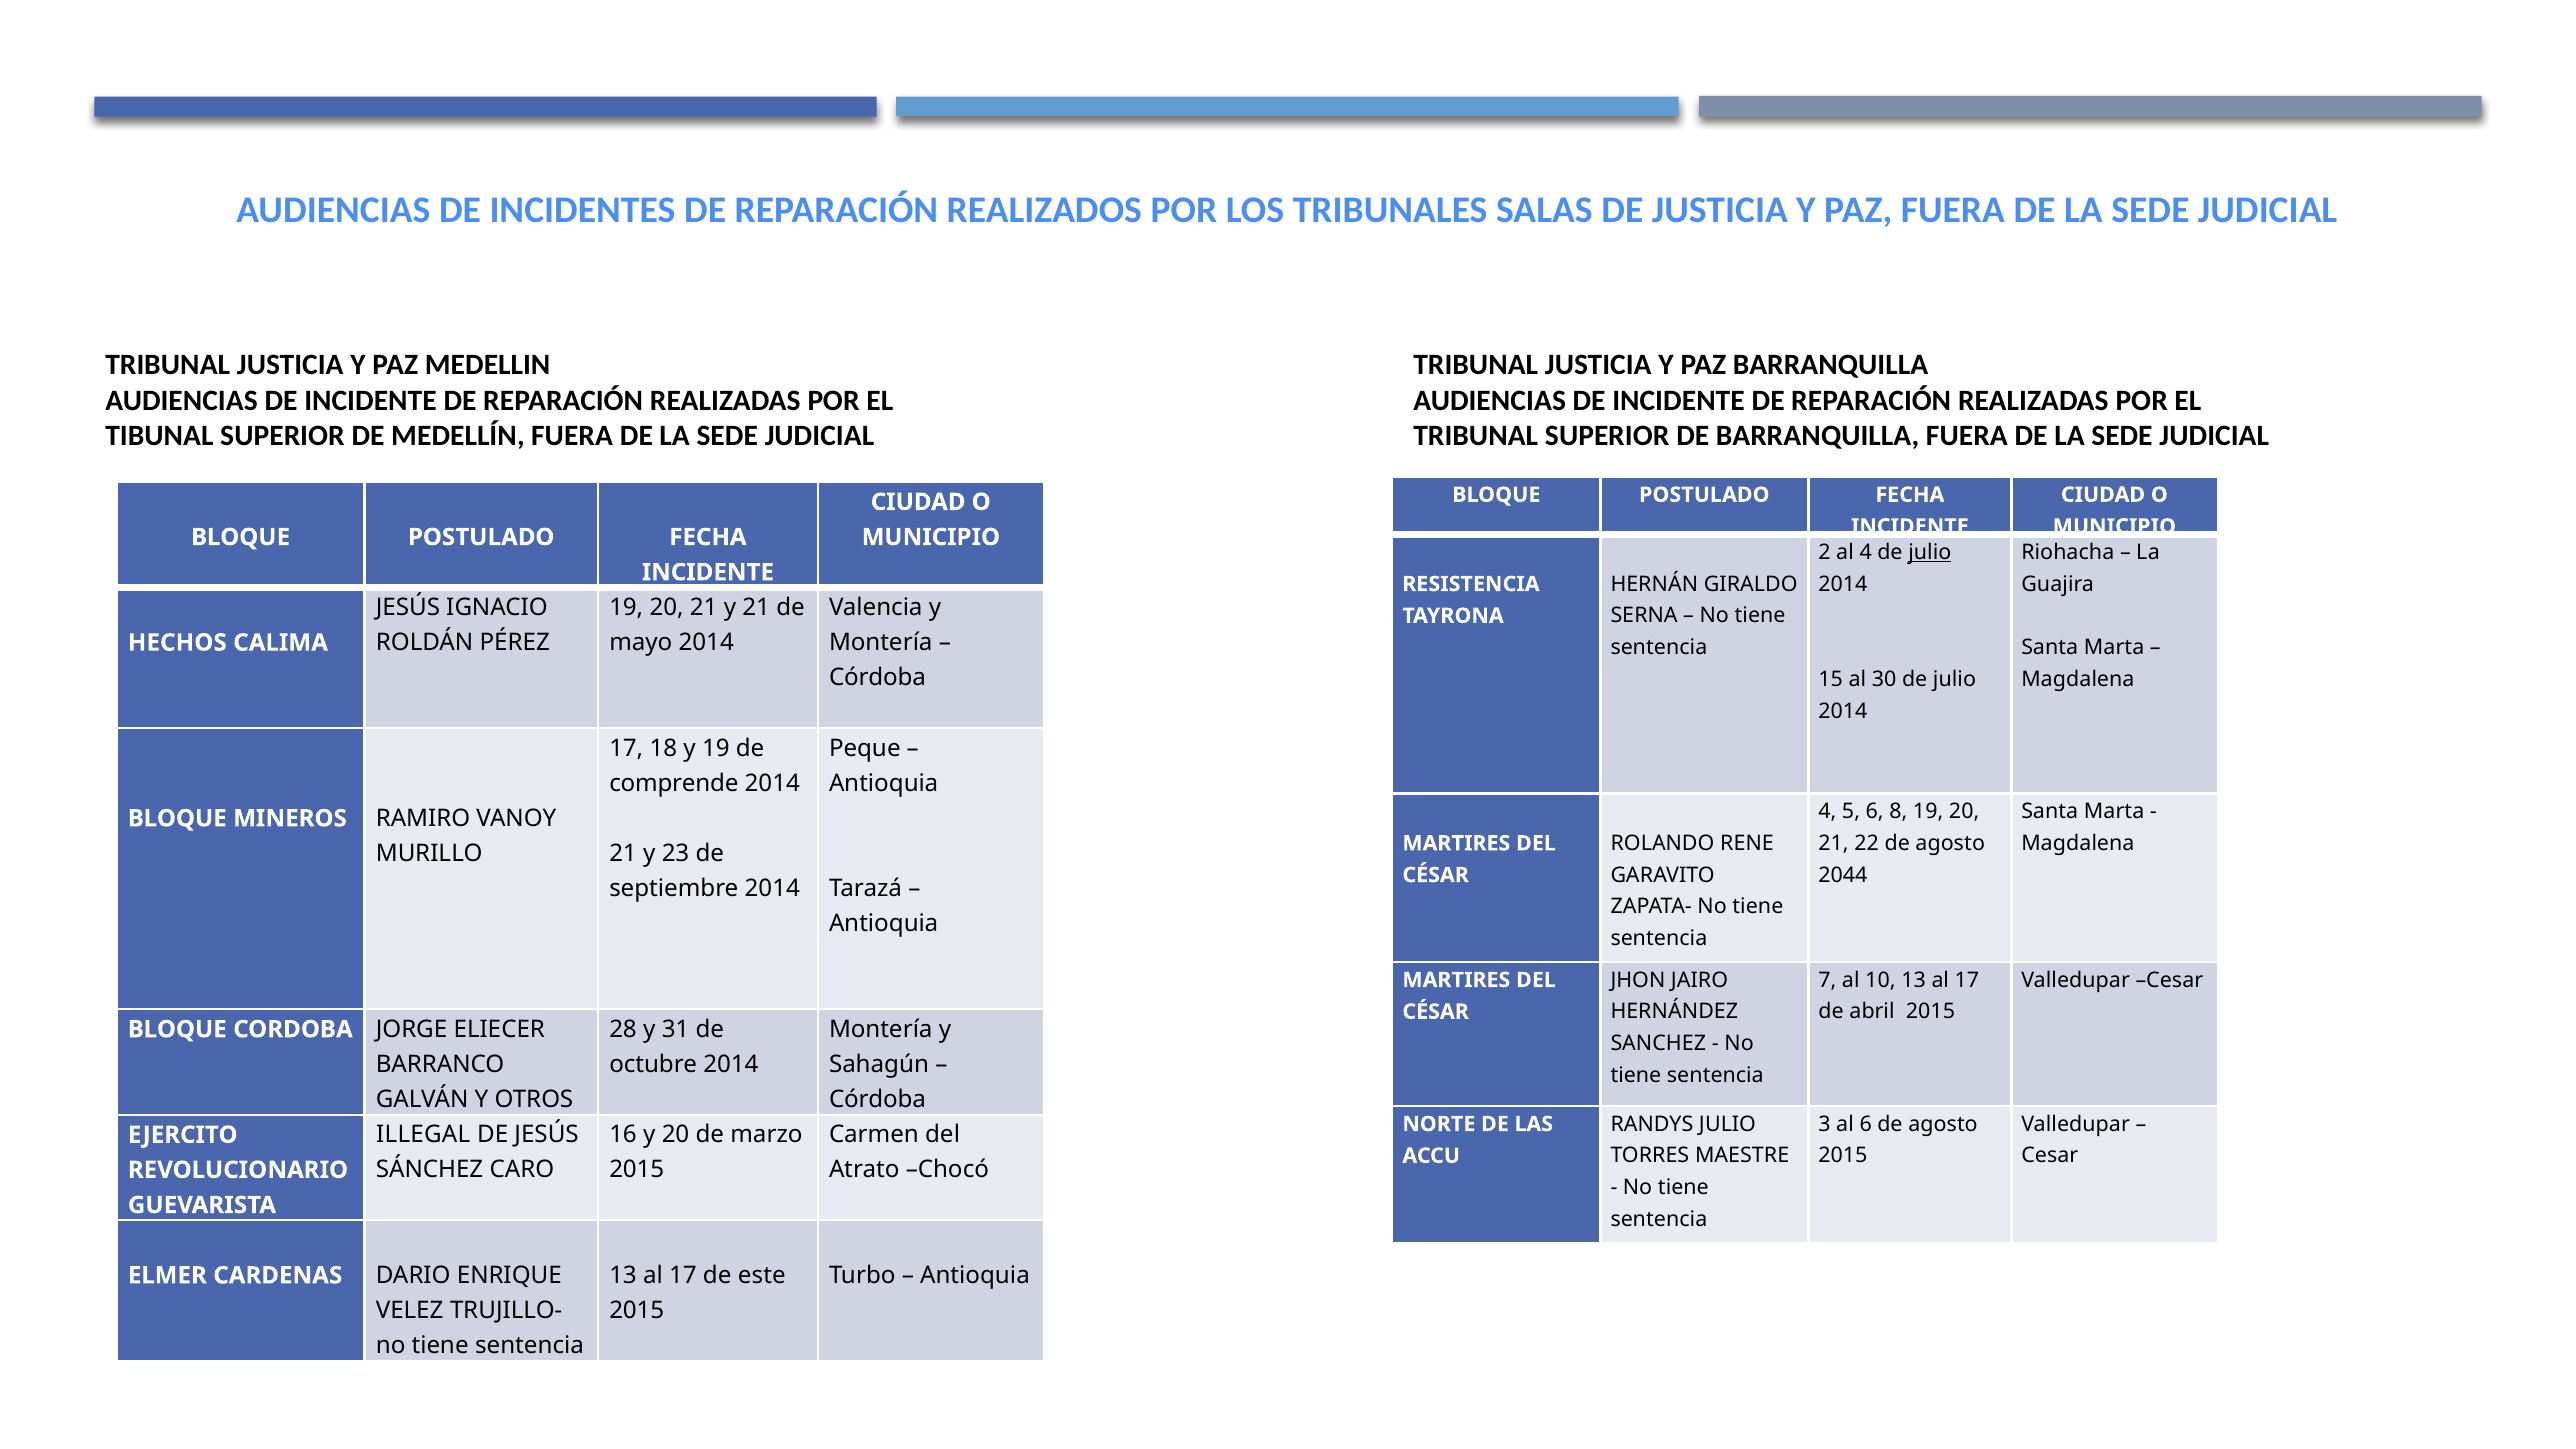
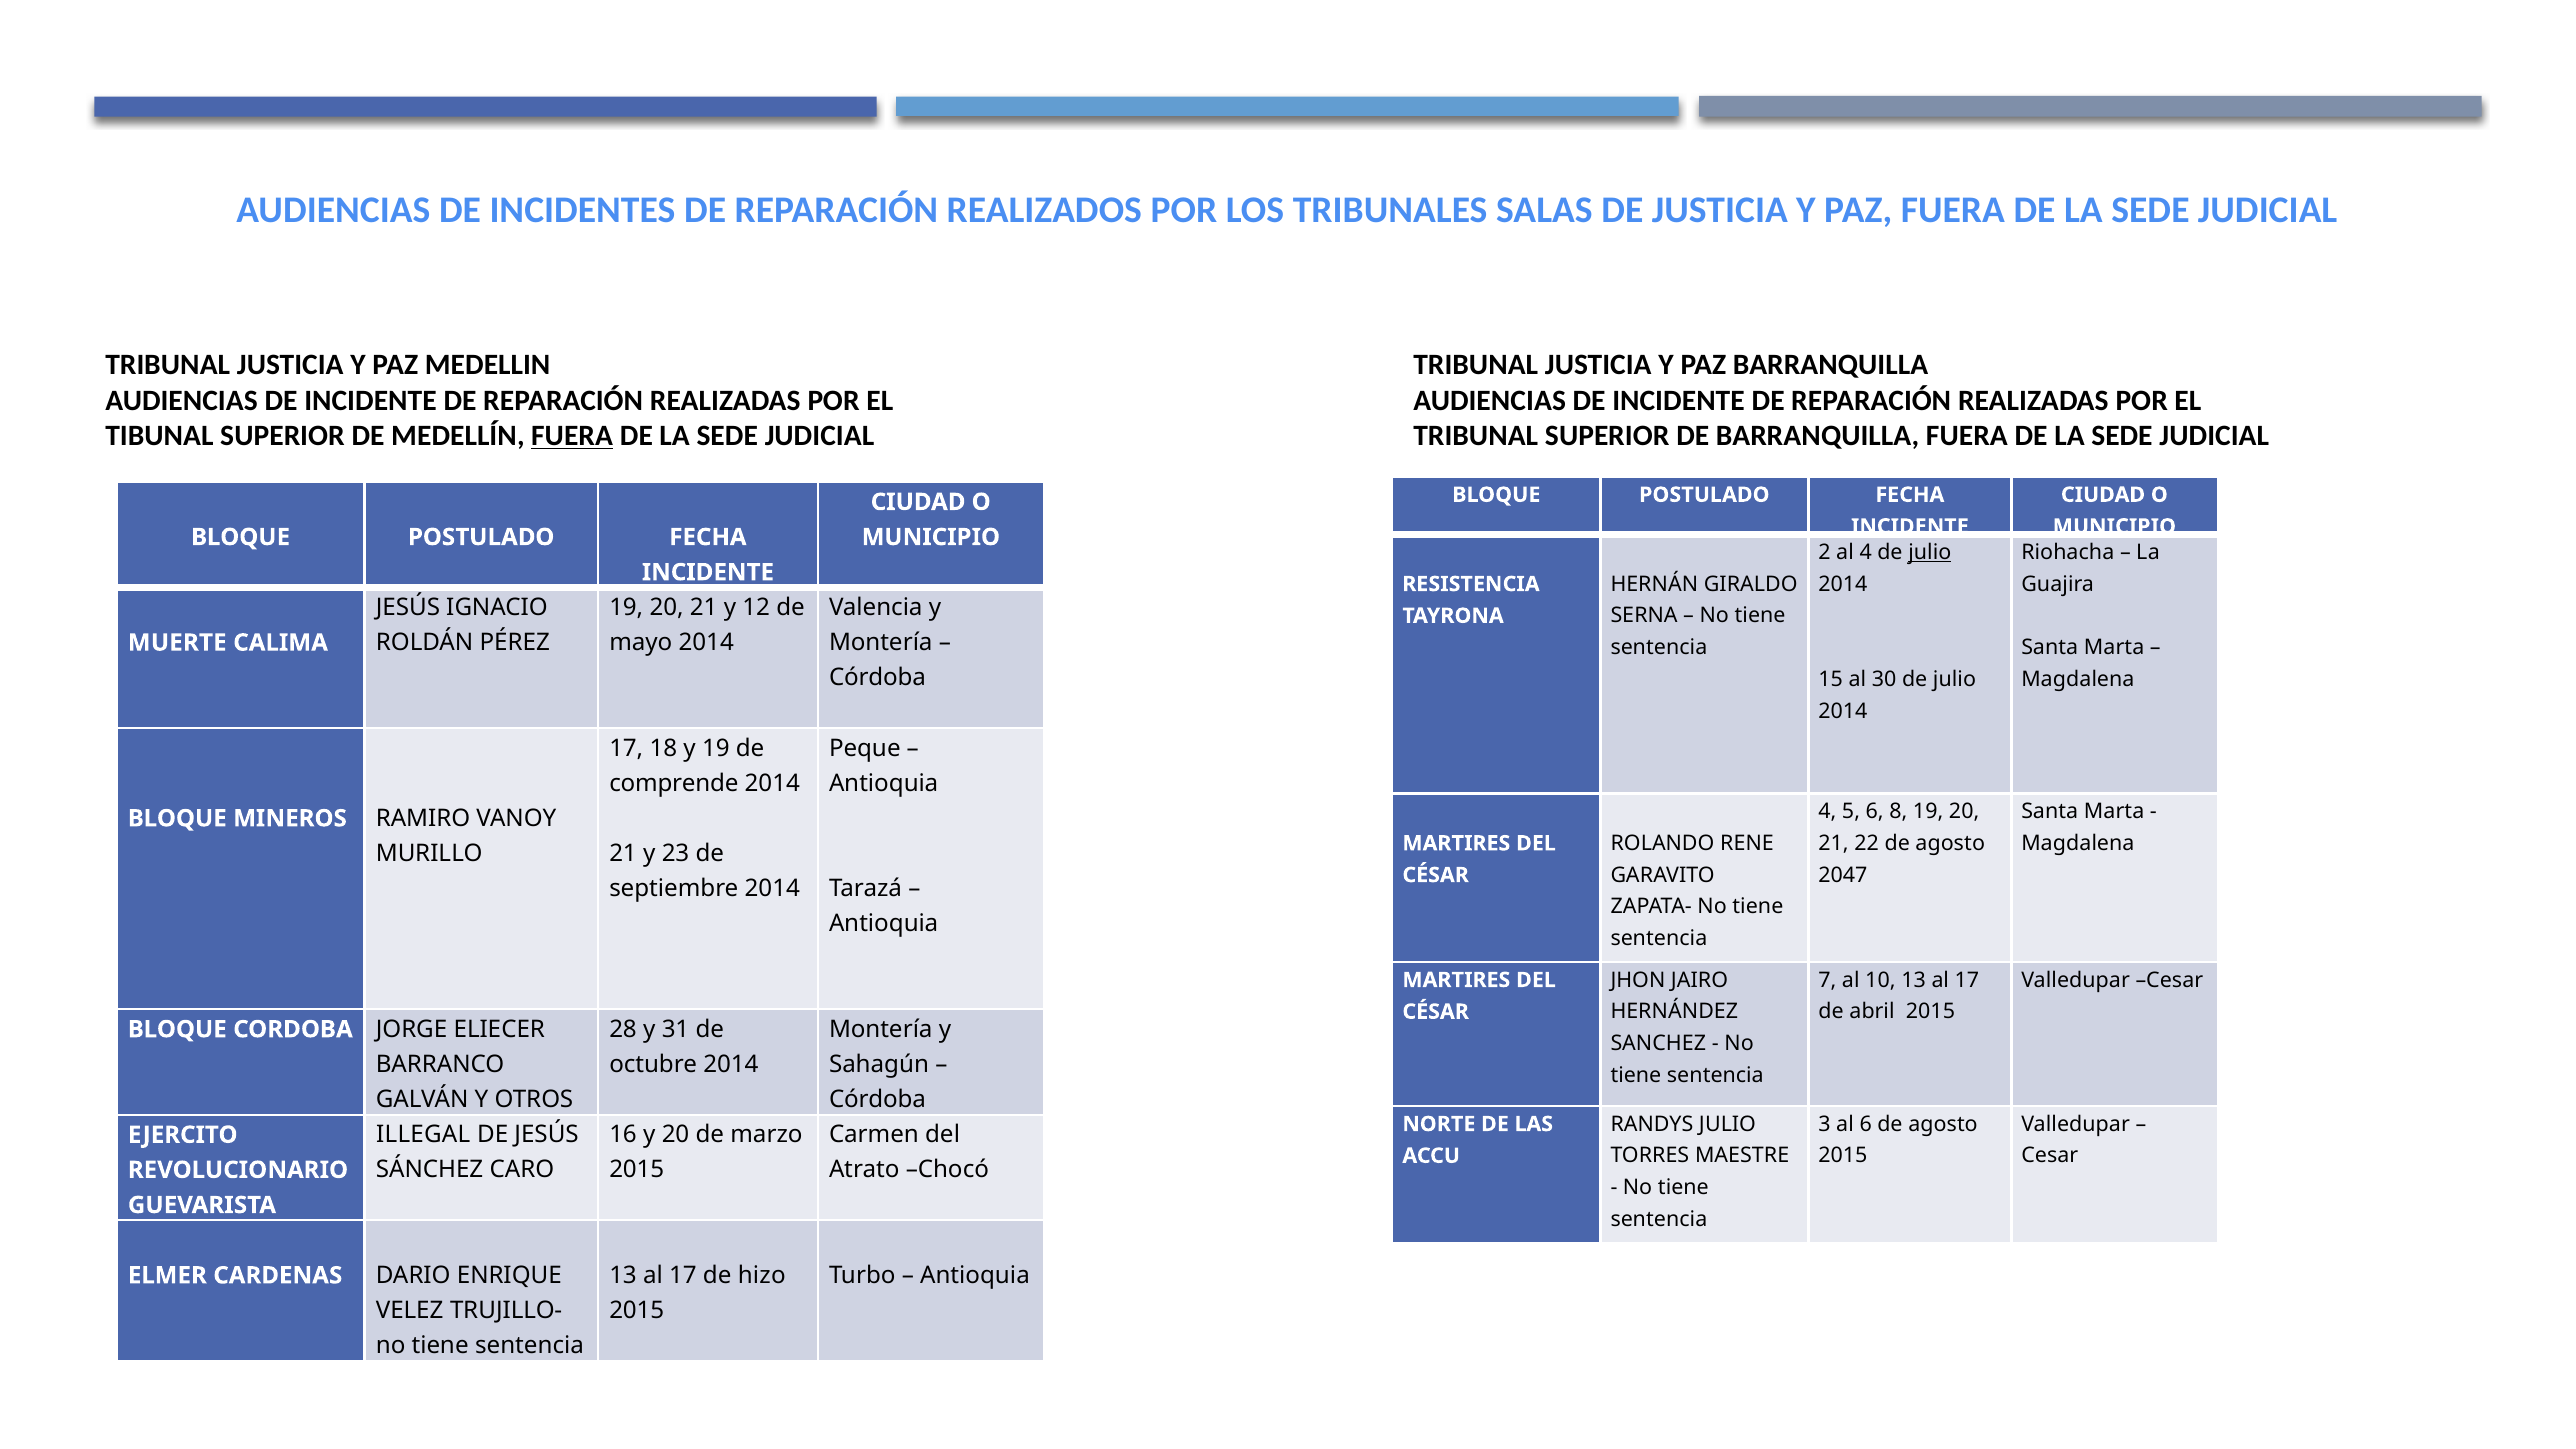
FUERA at (572, 436) underline: none -> present
y 21: 21 -> 12
HECHOS: HECHOS -> MUERTE
2044: 2044 -> 2047
este: este -> hizo
